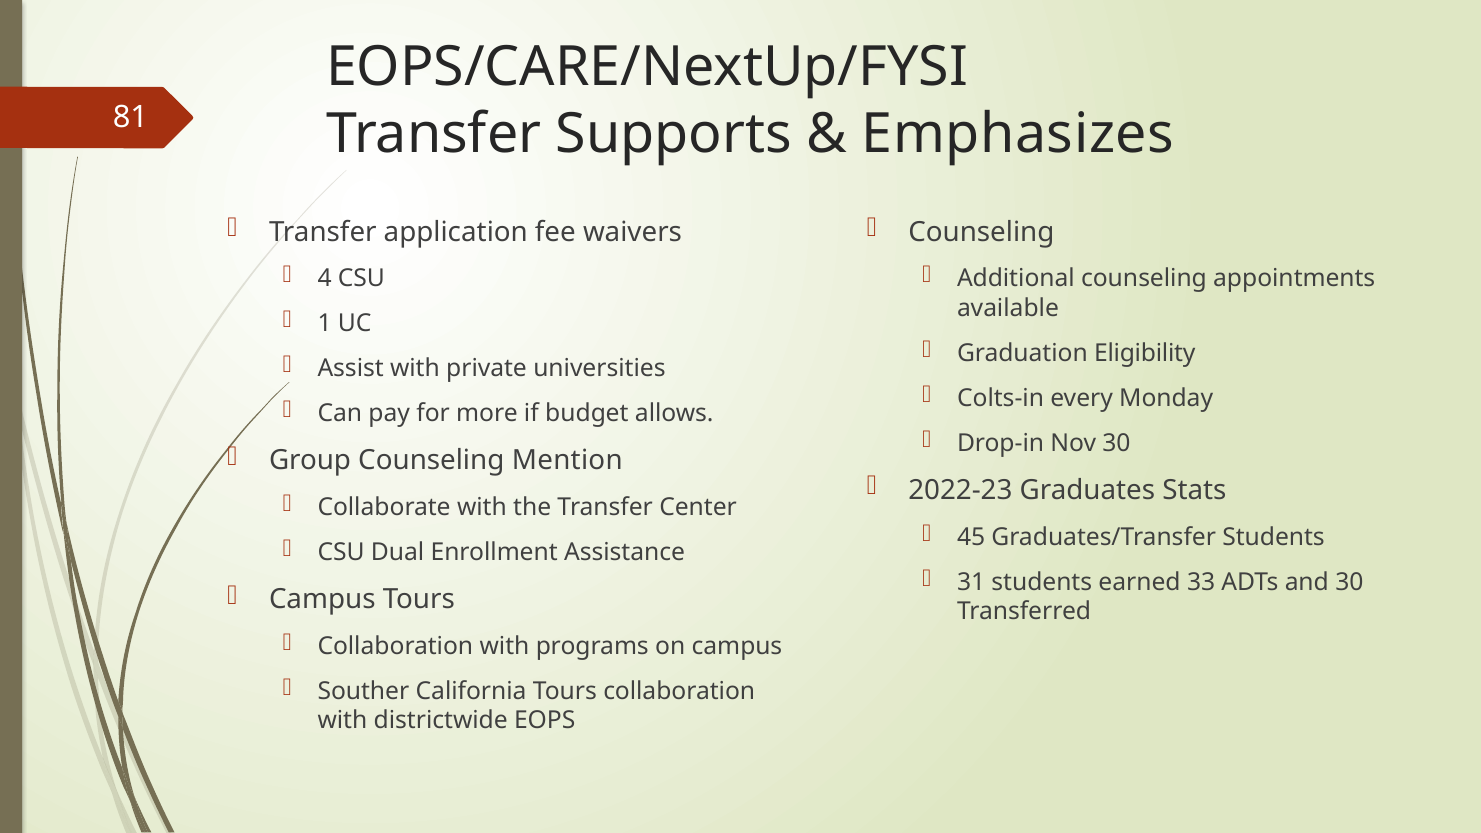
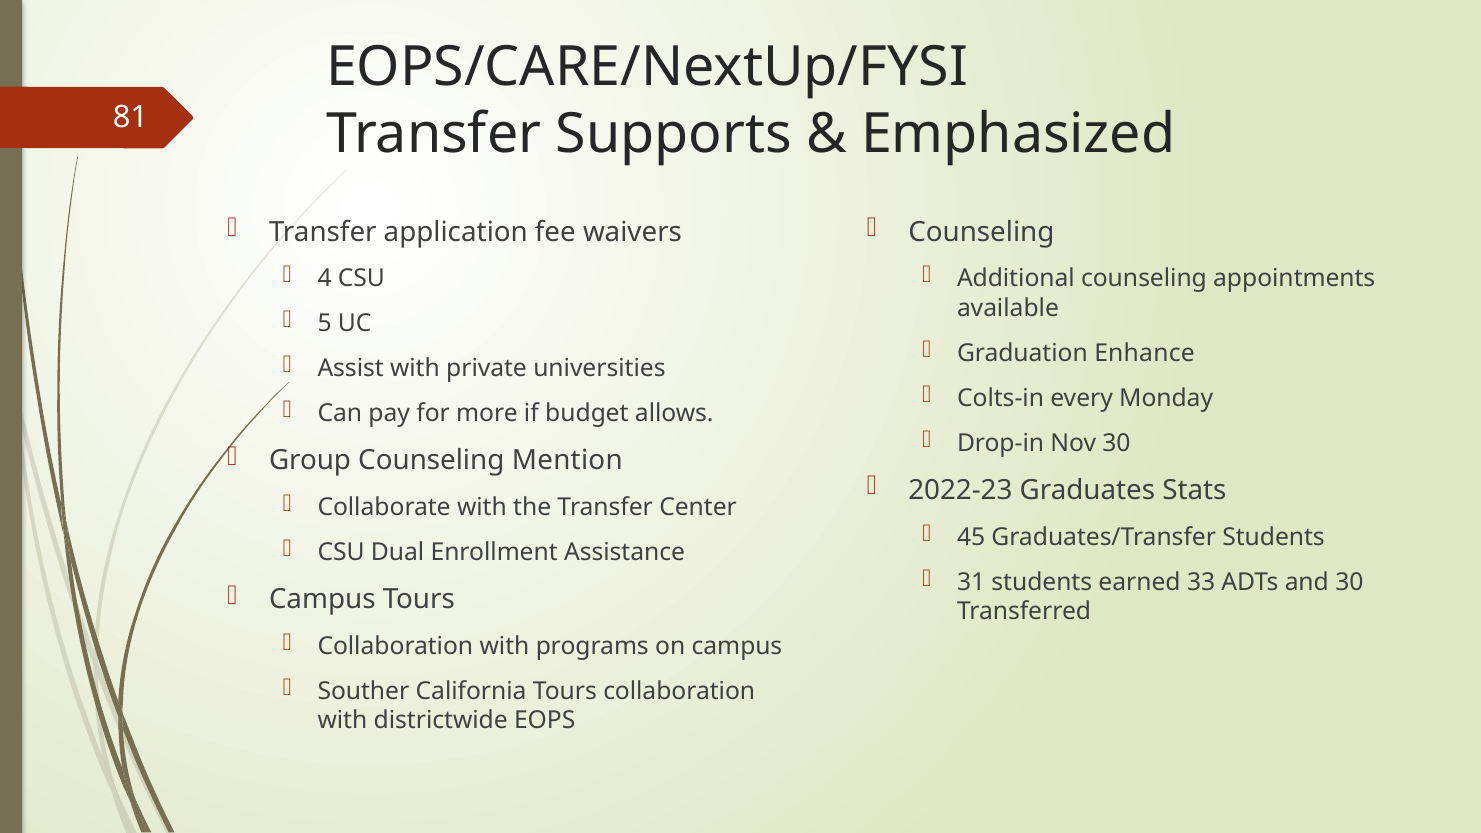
Emphasizes: Emphasizes -> Emphasized
1: 1 -> 5
Eligibility: Eligibility -> Enhance
